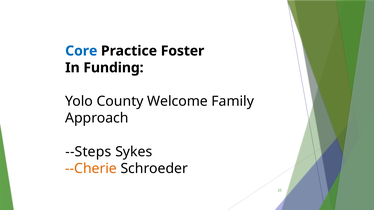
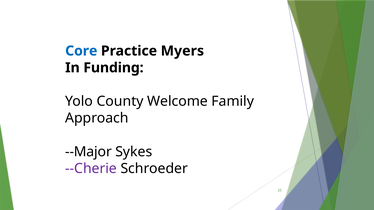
Foster: Foster -> Myers
--Steps: --Steps -> --Major
--Cherie colour: orange -> purple
